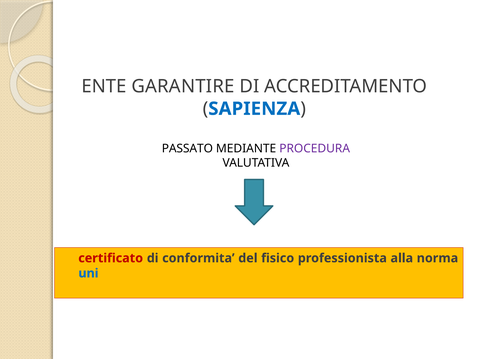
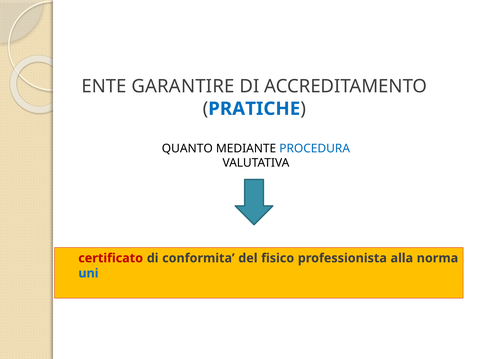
SAPIENZA: SAPIENZA -> PRATICHE
PASSATO: PASSATO -> QUANTO
PROCEDURA colour: purple -> blue
